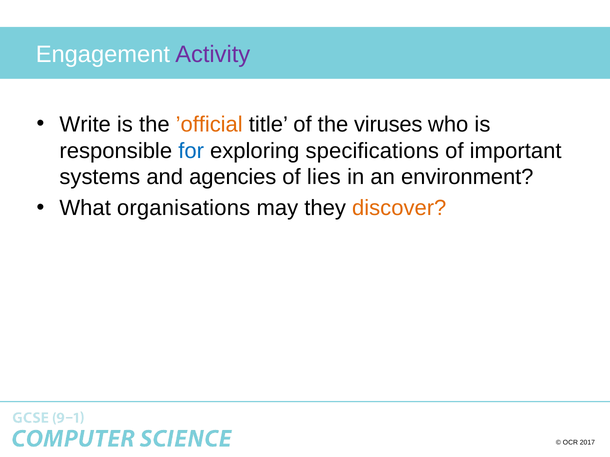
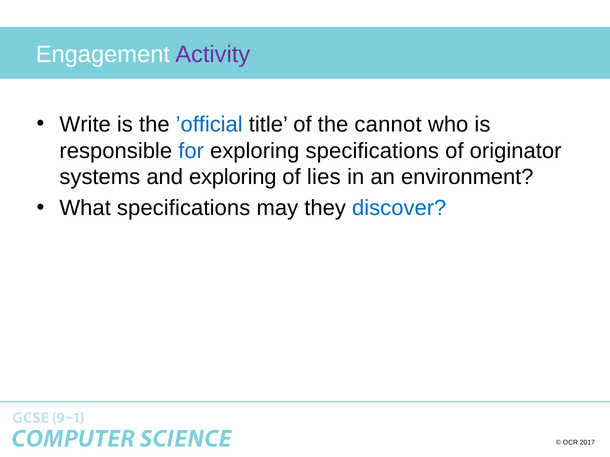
’official colour: orange -> blue
viruses: viruses -> cannot
important: important -> originator
and agencies: agencies -> exploring
What organisations: organisations -> specifications
discover colour: orange -> blue
